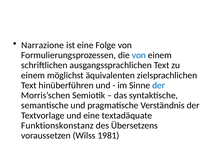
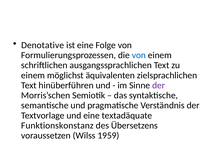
Narrazione: Narrazione -> Denotative
der at (159, 86) colour: blue -> purple
1981: 1981 -> 1959
